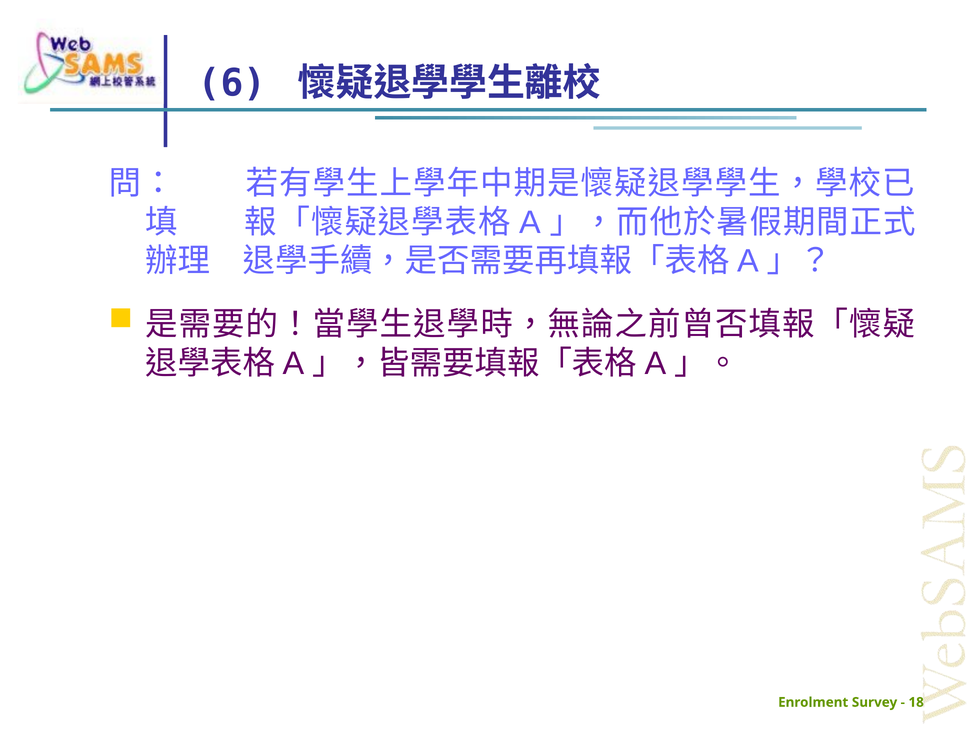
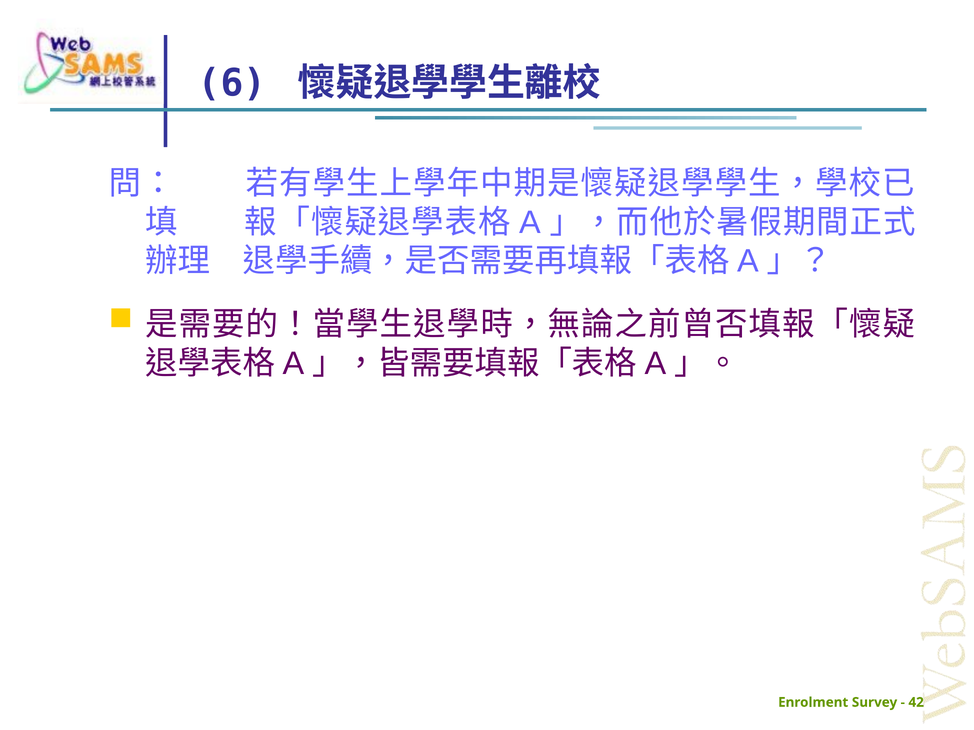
18: 18 -> 42
